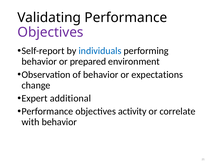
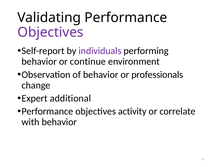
individuals colour: blue -> purple
prepared: prepared -> continue
expectations: expectations -> professionals
